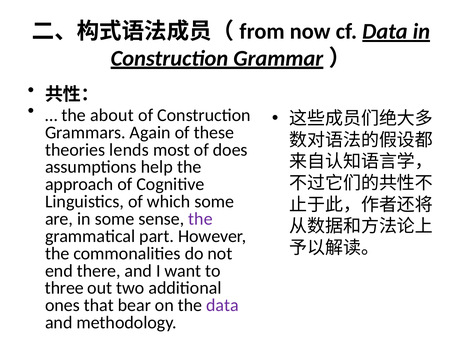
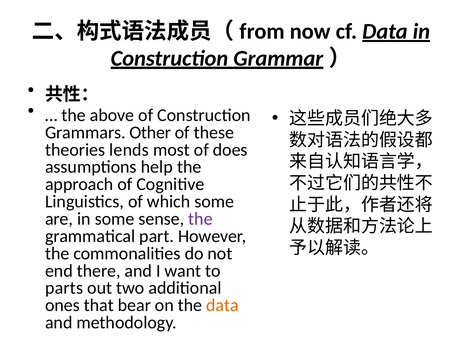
about: about -> above
Again: Again -> Other
three: three -> parts
data at (222, 305) colour: purple -> orange
